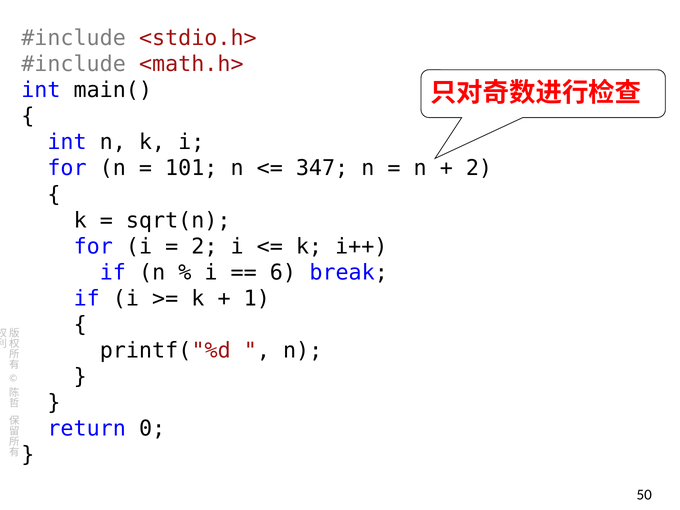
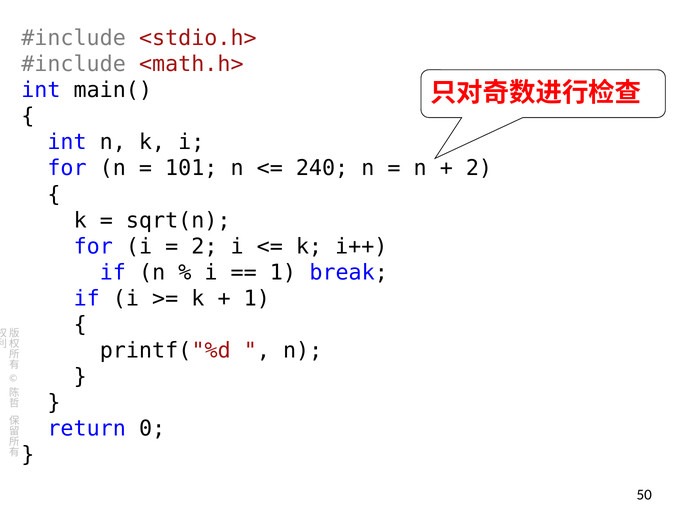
347: 347 -> 240
6 at (283, 272): 6 -> 1
